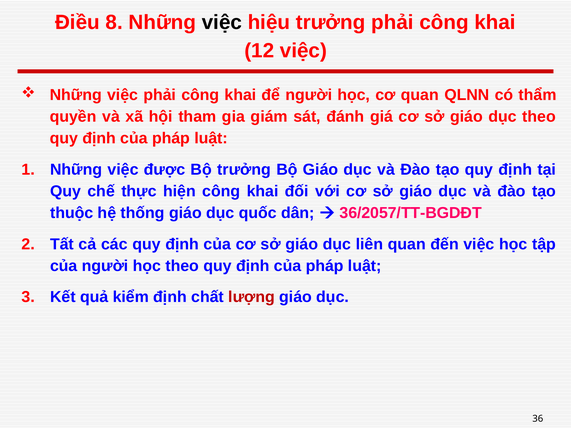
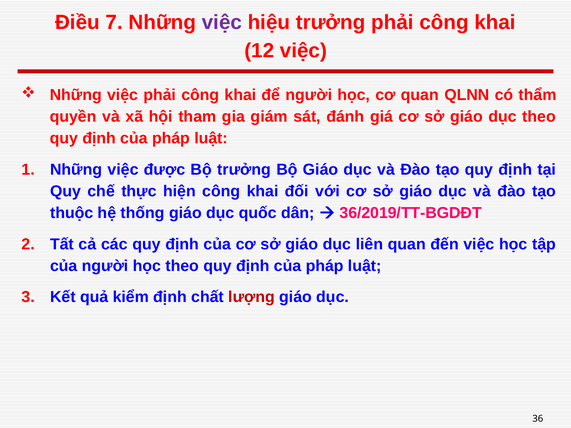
8: 8 -> 7
việc at (222, 22) colour: black -> purple
36/2057/TT-BGDĐT: 36/2057/TT-BGDĐT -> 36/2019/TT-BGDĐT
